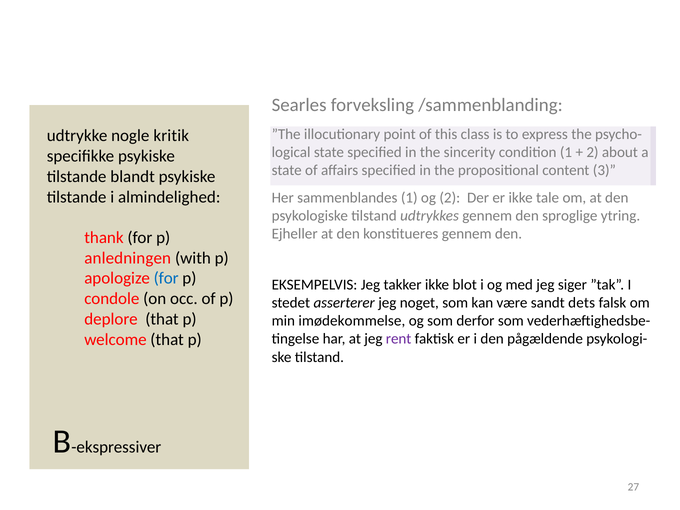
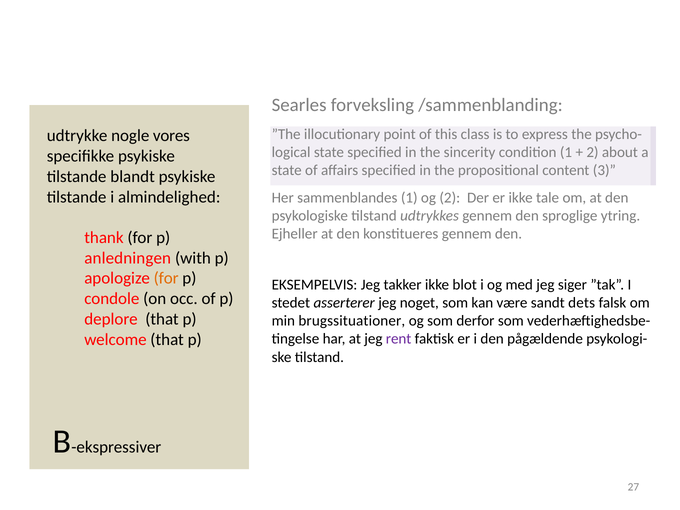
kritik: kritik -> vores
for at (166, 278) colour: blue -> orange
imødekommelse: imødekommelse -> brugssituationer
